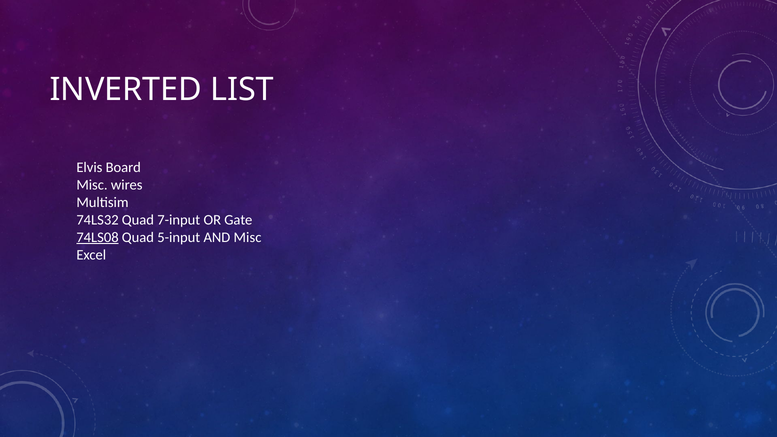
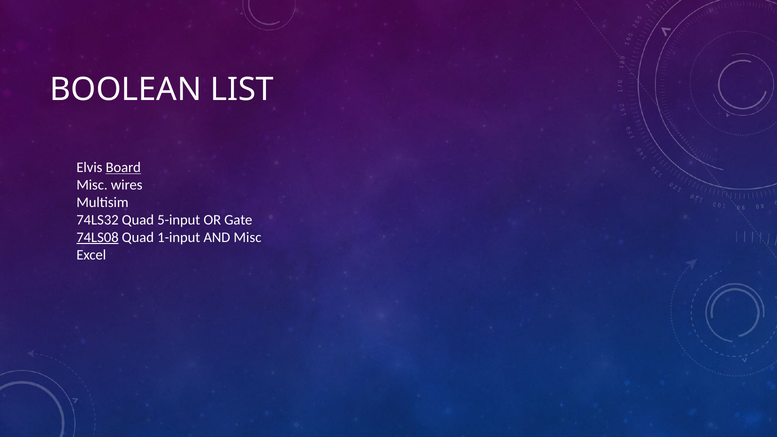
INVERTED: INVERTED -> BOOLEAN
Board underline: none -> present
7-input: 7-input -> 5-input
5-input: 5-input -> 1-input
